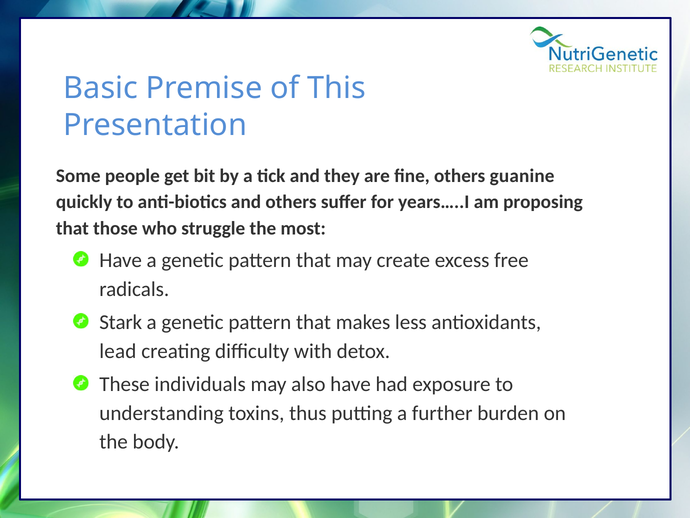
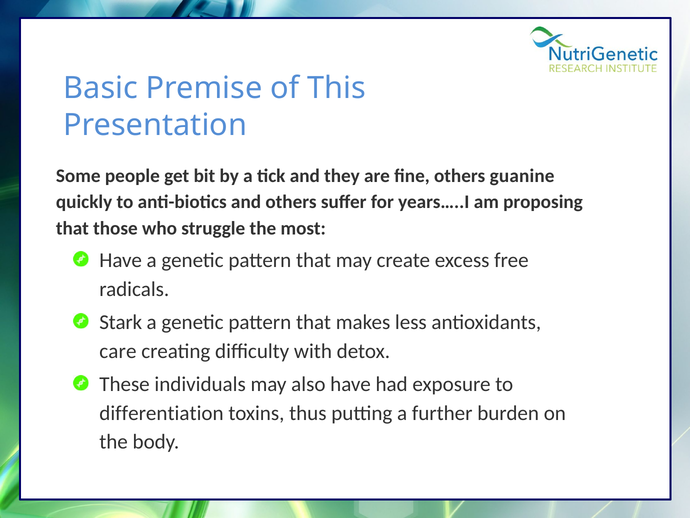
lead: lead -> care
understanding: understanding -> differentiation
